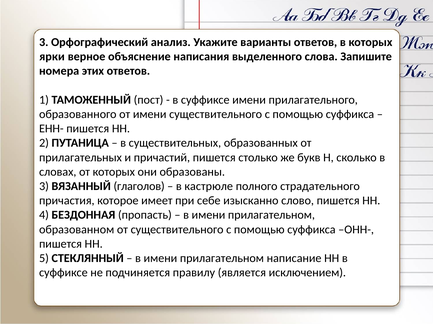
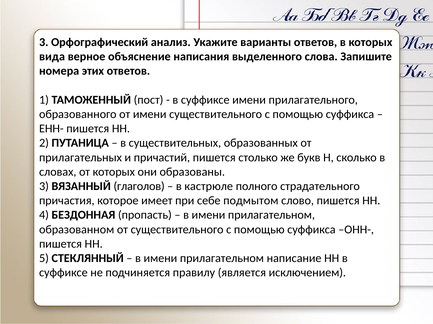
ярки: ярки -> вида
изысканно: изысканно -> подмытом
